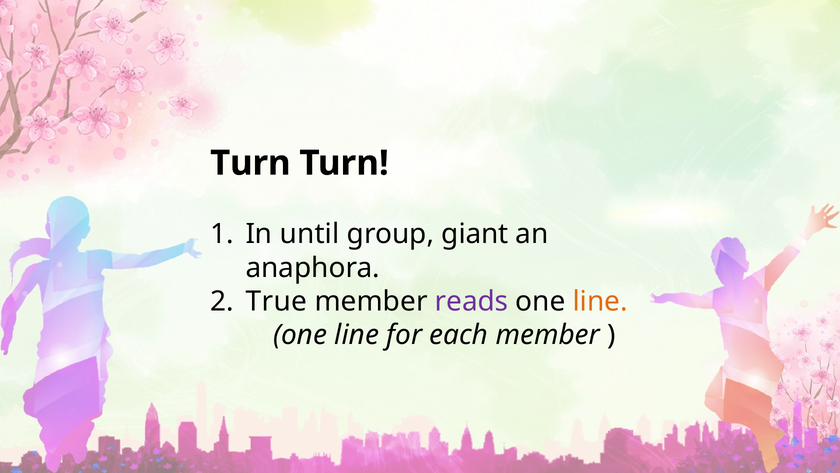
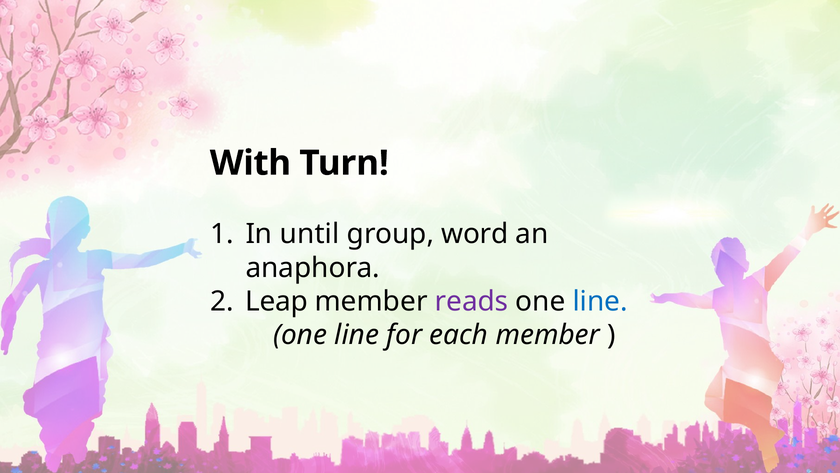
Turn at (250, 163): Turn -> With
giant: giant -> word
True: True -> Leap
line at (600, 301) colour: orange -> blue
